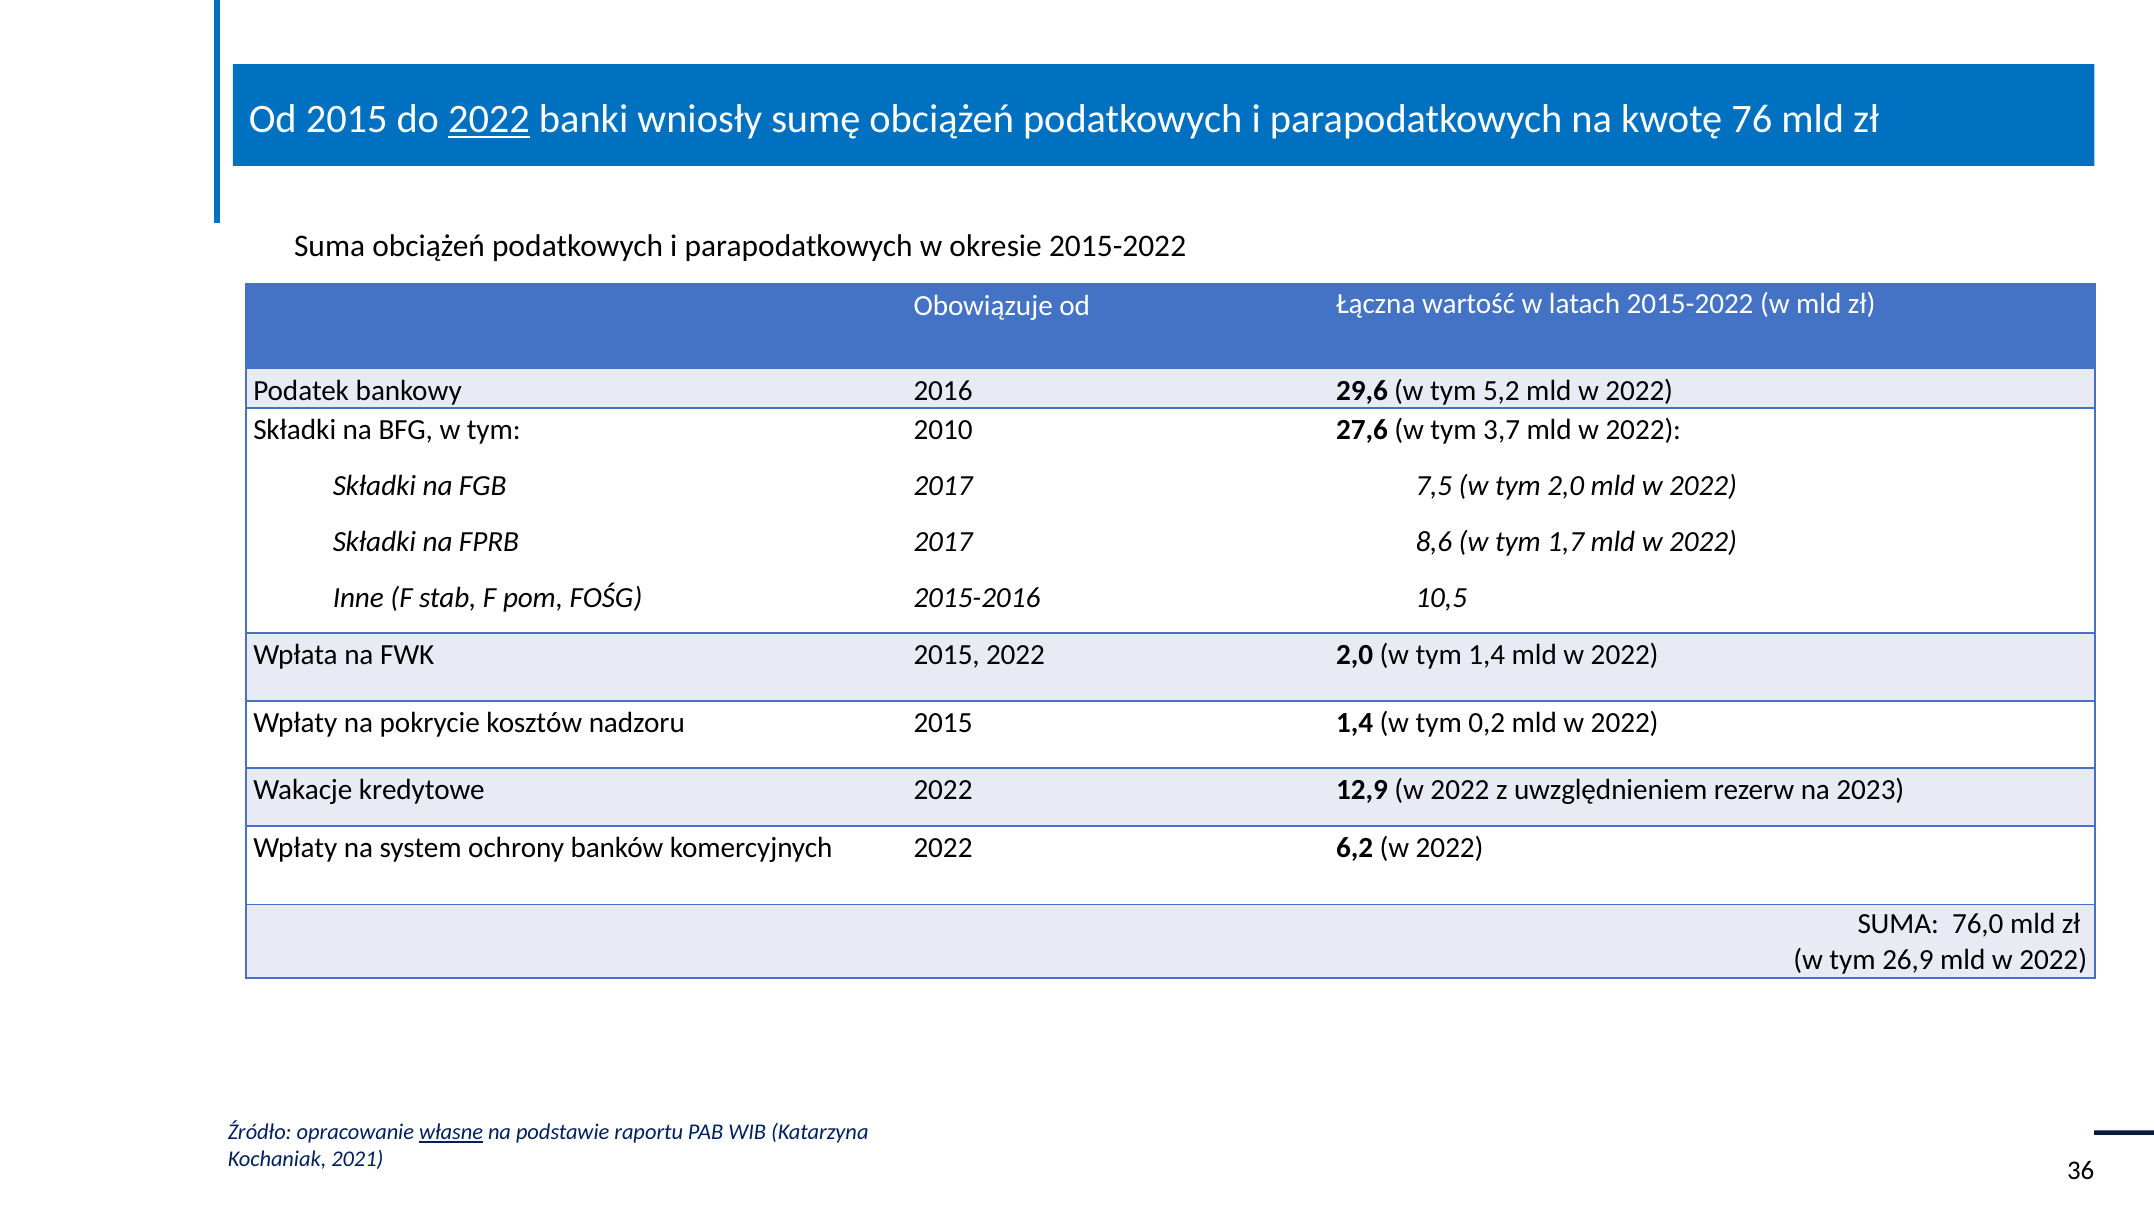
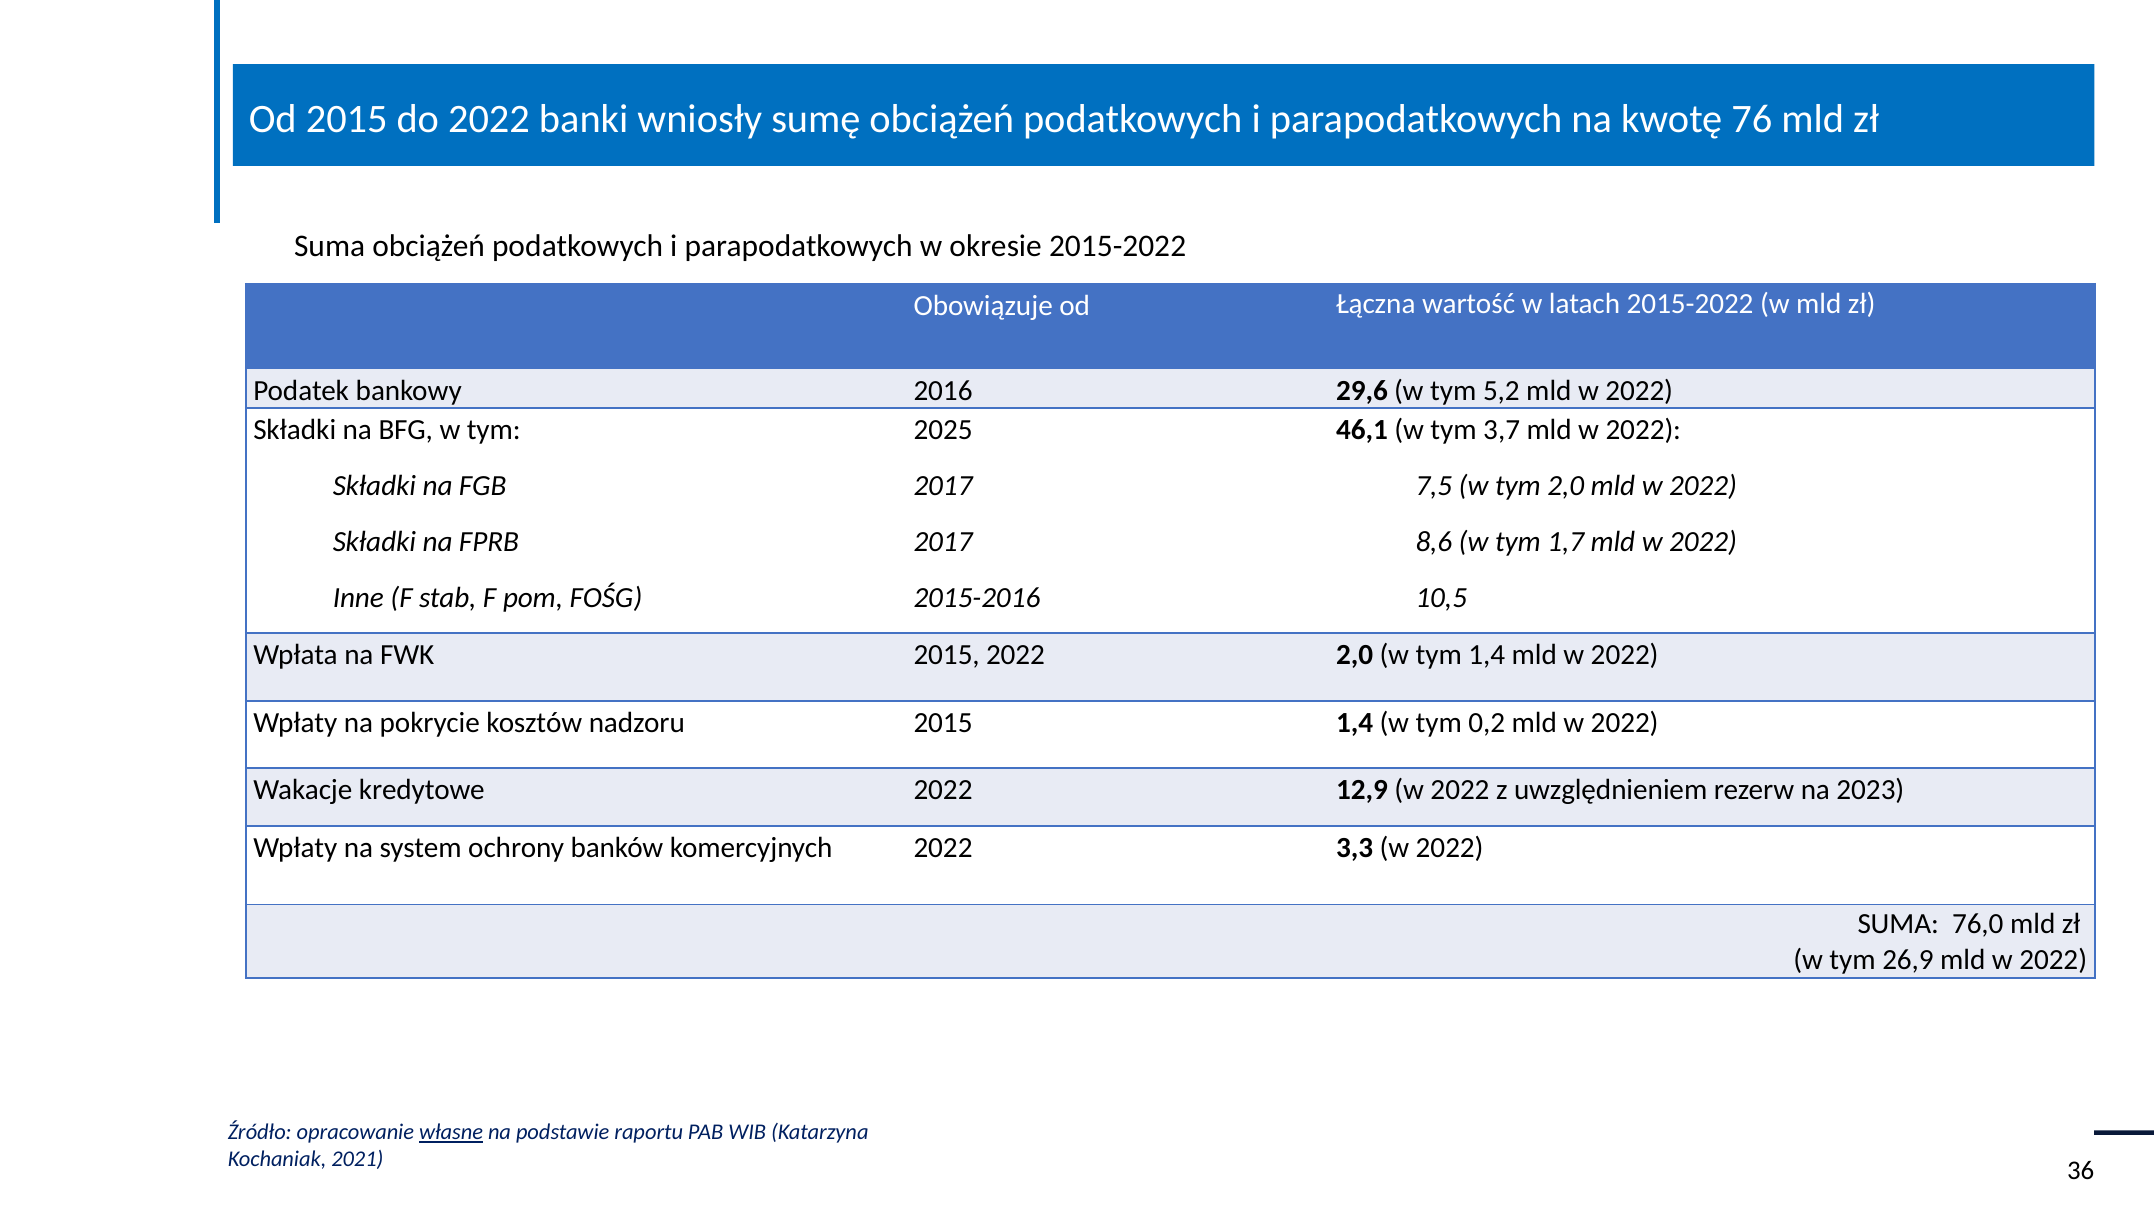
2022 at (489, 120) underline: present -> none
2010: 2010 -> 2025
27,6: 27,6 -> 46,1
6,2: 6,2 -> 3,3
